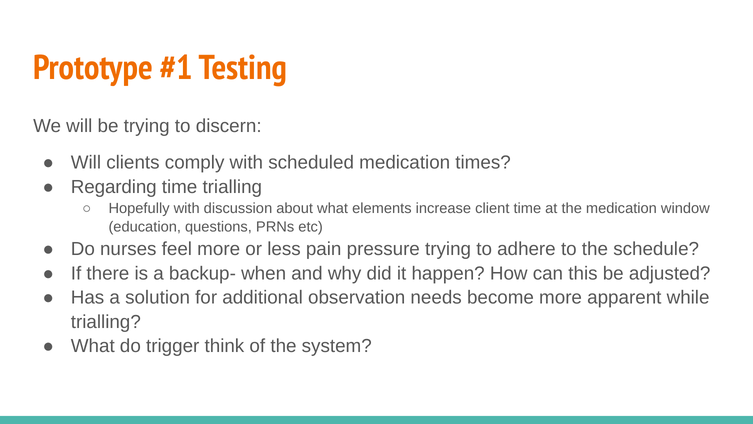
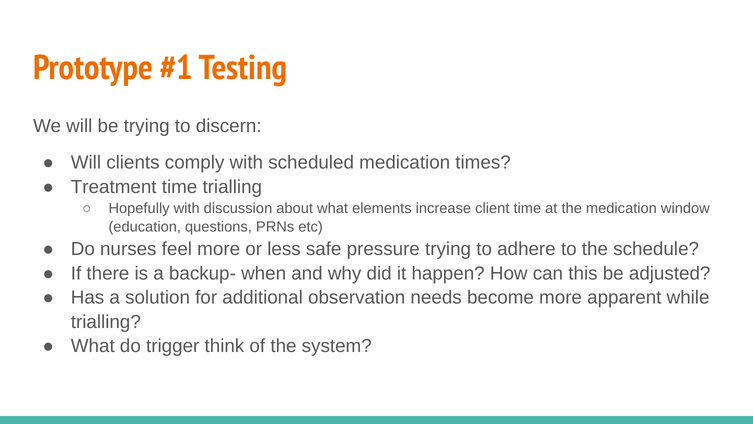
Regarding: Regarding -> Treatment
pain: pain -> safe
